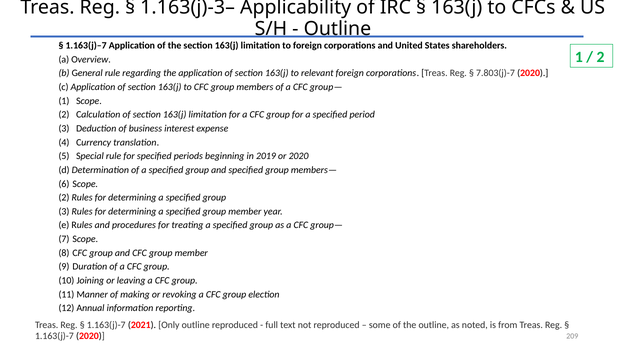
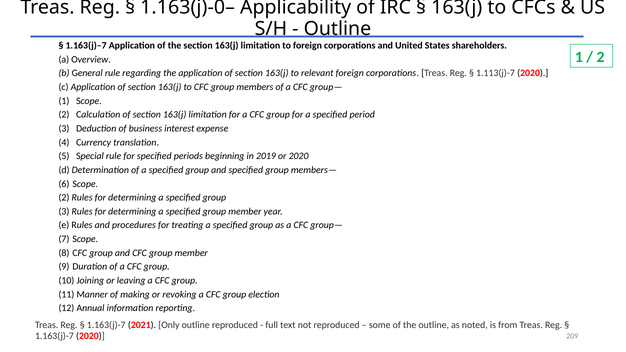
1.163(j)-3–: 1.163(j)-3– -> 1.163(j)-0–
7.803(j)-7: 7.803(j)-7 -> 1.113(j)-7
